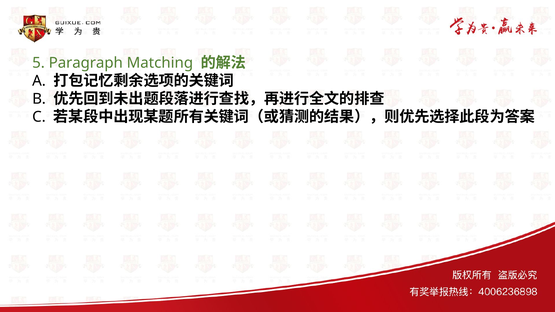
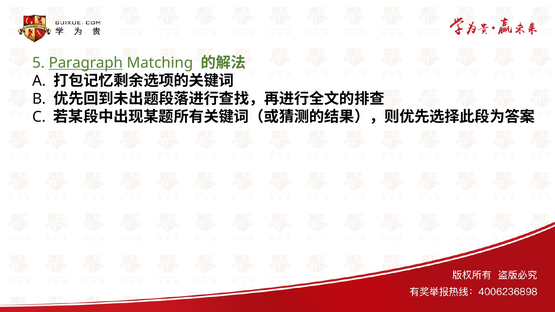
Paragraph underline: none -> present
